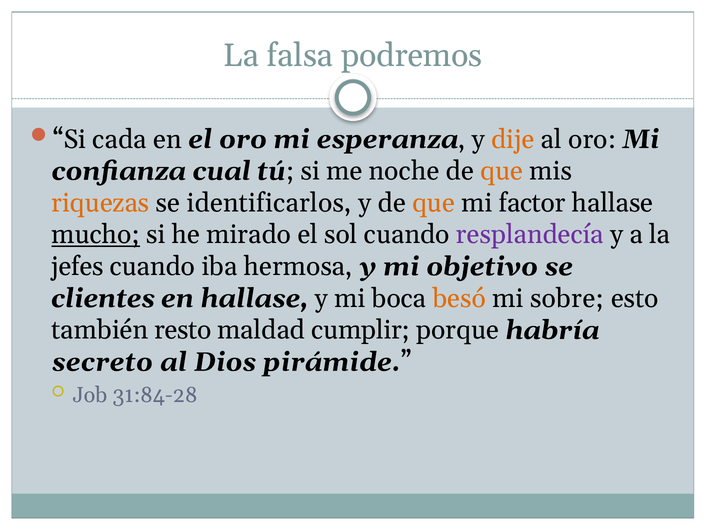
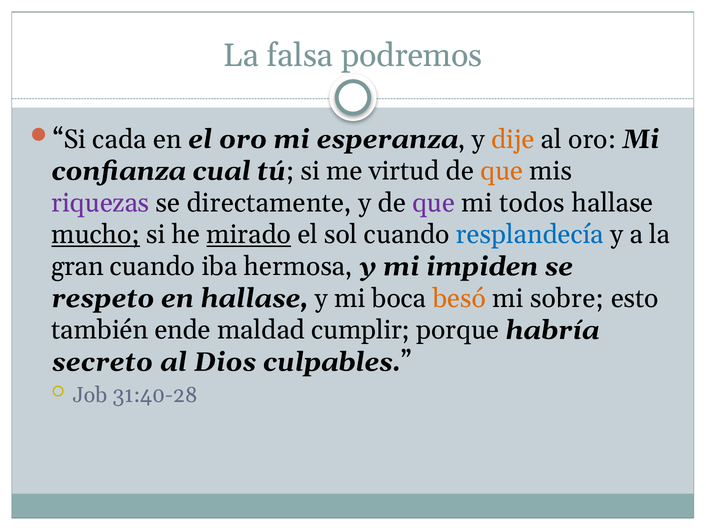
noche: noche -> virtud
riquezas colour: orange -> purple
identificarlos: identificarlos -> directamente
que at (434, 203) colour: orange -> purple
factor: factor -> todos
mirado underline: none -> present
resplandecía colour: purple -> blue
jefes: jefes -> gran
objetivo: objetivo -> impiden
clientes: clientes -> respeto
resto: resto -> ende
pirámide: pirámide -> culpables
31:84-28: 31:84-28 -> 31:40-28
